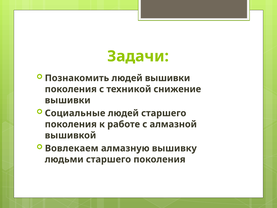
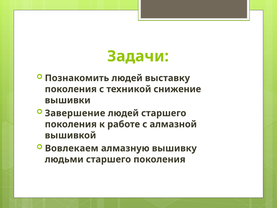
людей вышивки: вышивки -> выставку
Социальные: Социальные -> Завершение
